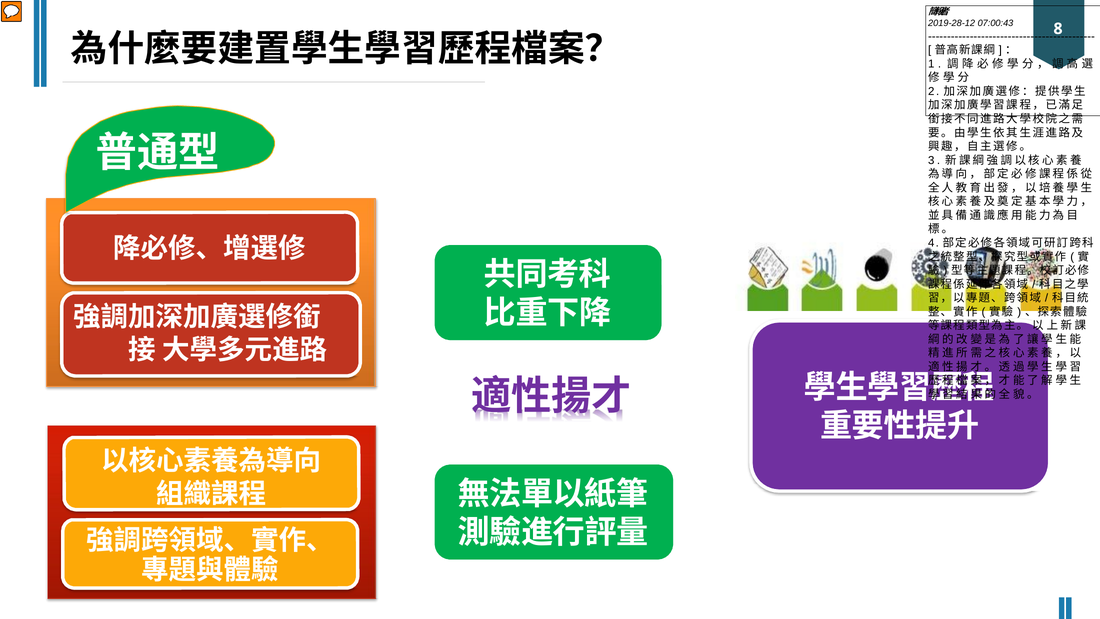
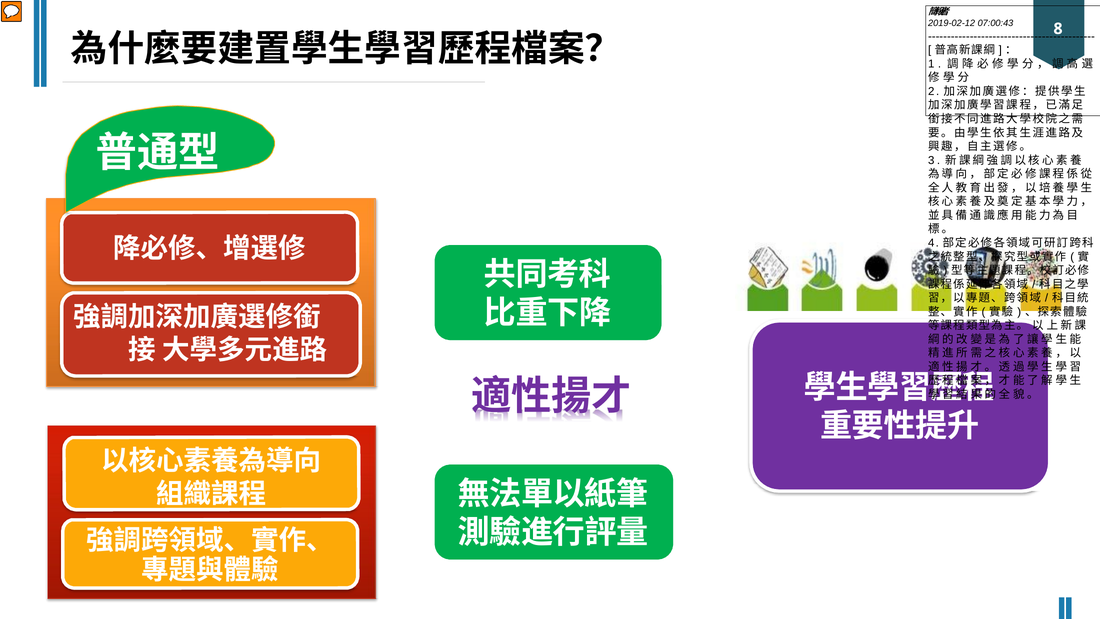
2019-28-12: 2019-28-12 -> 2019-02-12
